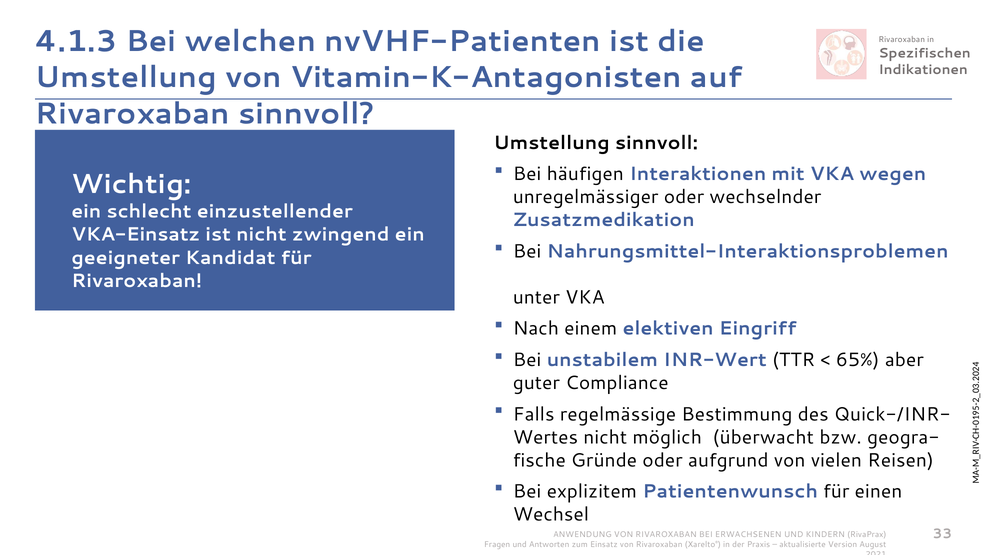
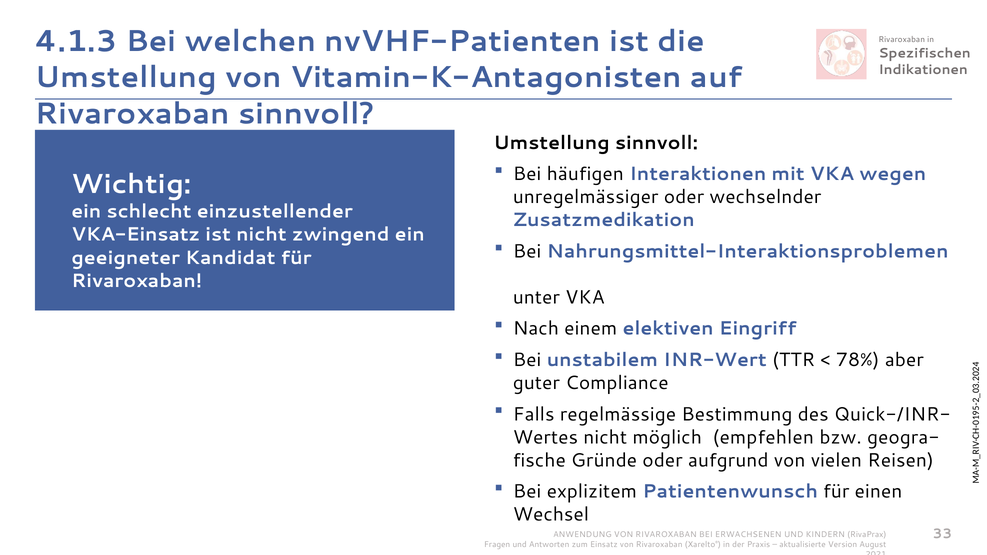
65%: 65% -> 78%
überwacht: überwacht -> empfehlen
